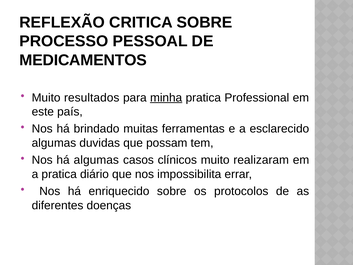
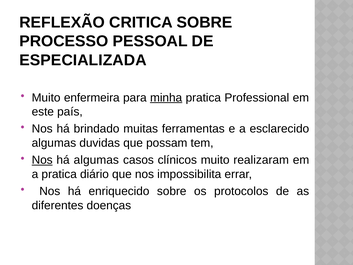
MEDICAMENTOS: MEDICAMENTOS -> ESPECIALIZADA
resultados: resultados -> enfermeira
Nos at (42, 160) underline: none -> present
